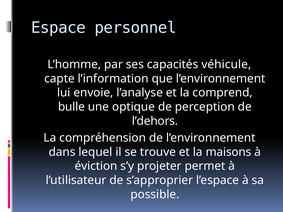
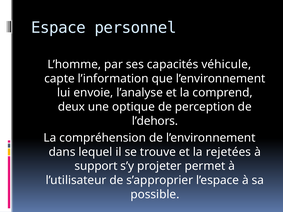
bulle: bulle -> deux
maisons: maisons -> rejetées
éviction: éviction -> support
